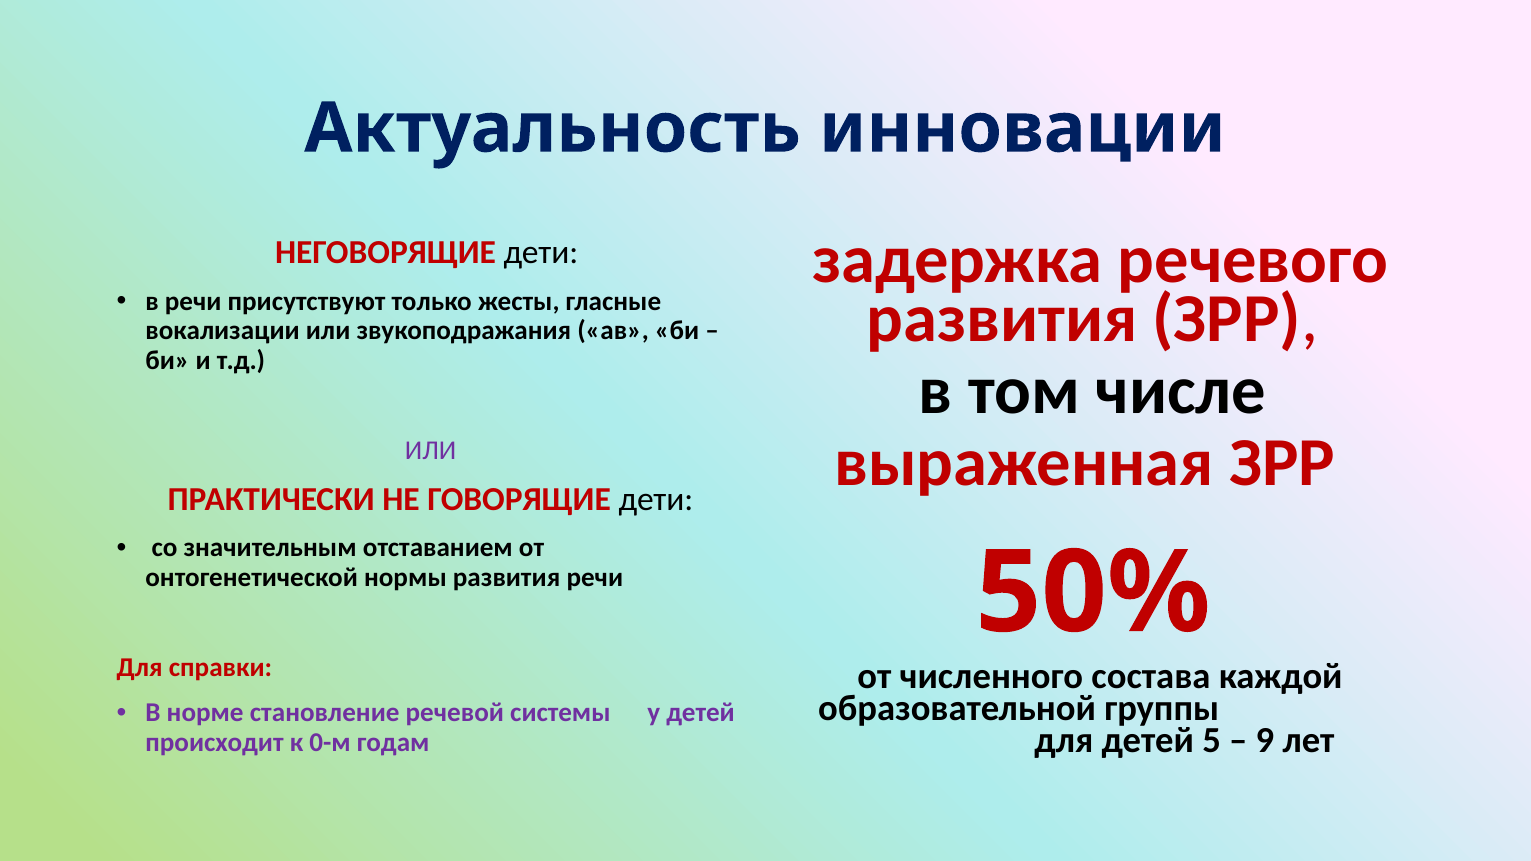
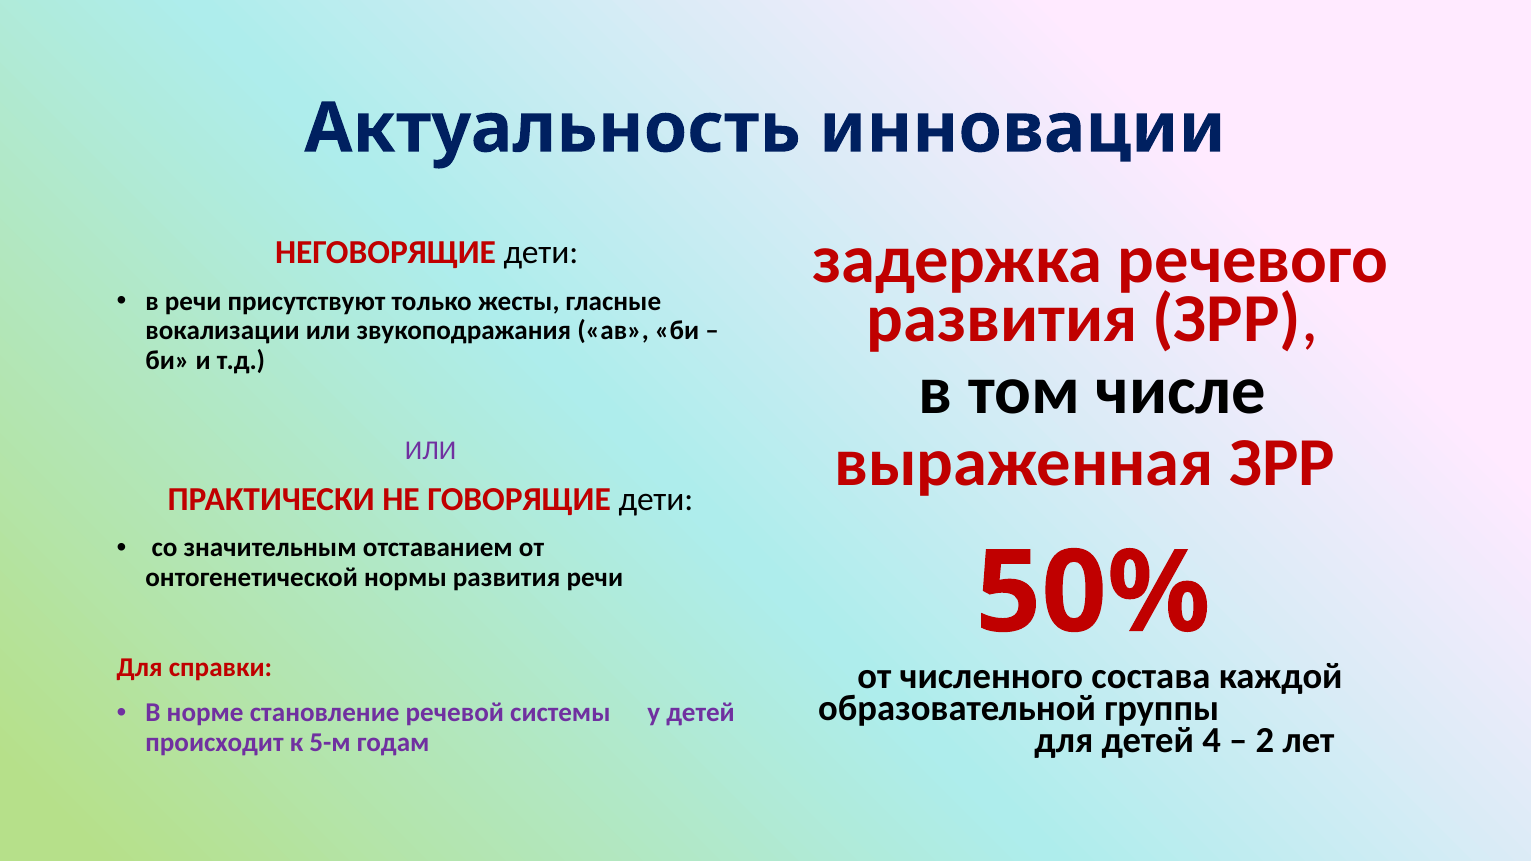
5: 5 -> 4
9: 9 -> 2
0-м: 0-м -> 5-м
